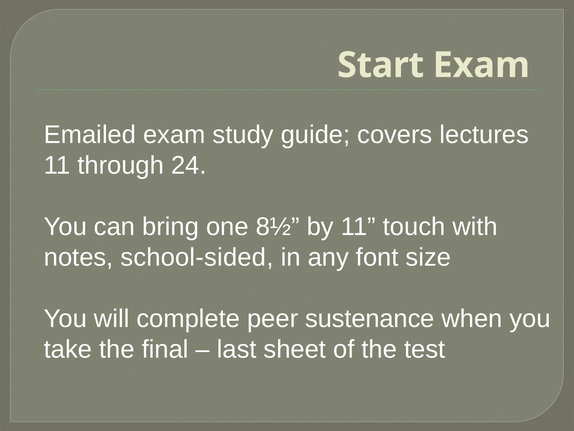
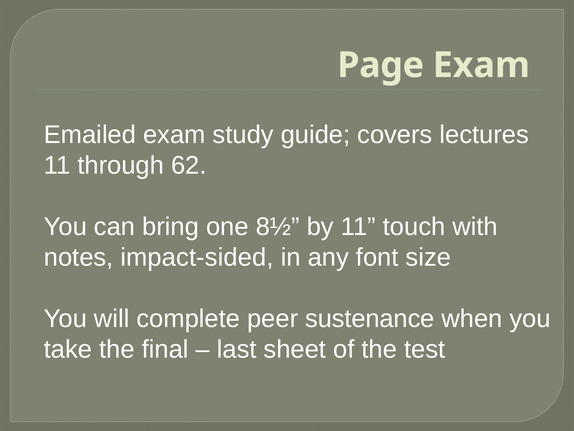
Start: Start -> Page
24: 24 -> 62
school-sided: school-sided -> impact-sided
